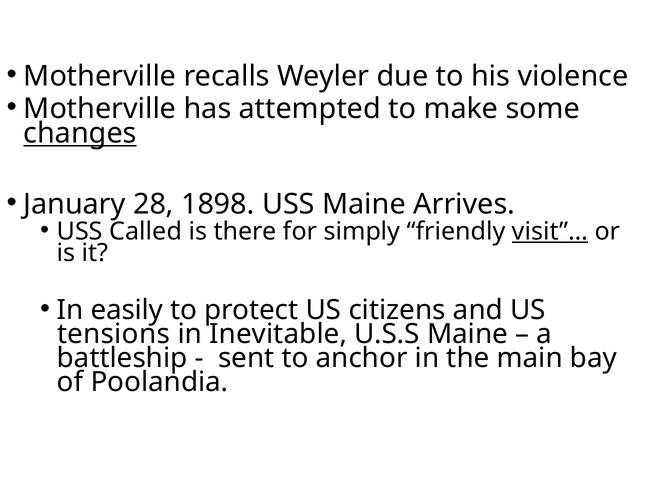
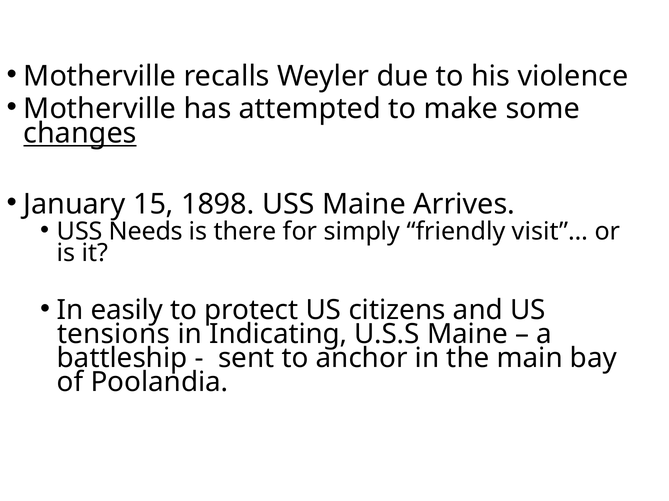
28: 28 -> 15
Called: Called -> Needs
visit”… underline: present -> none
Inevitable: Inevitable -> Indicating
